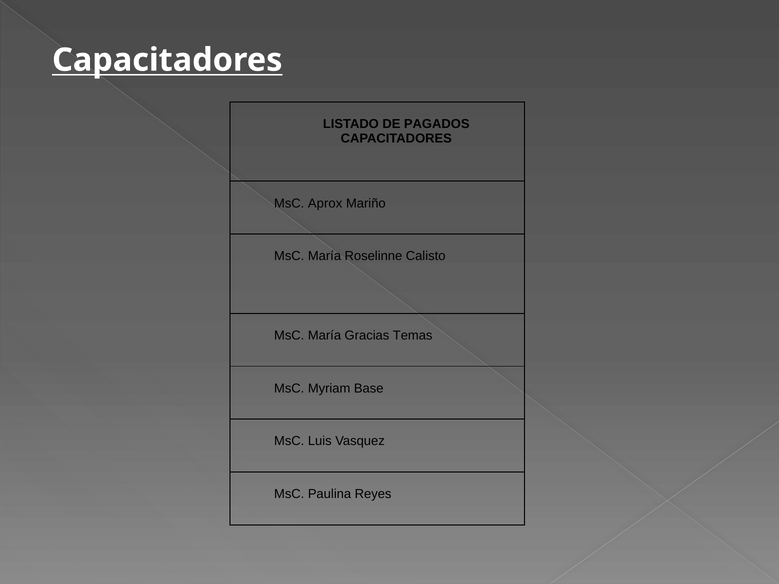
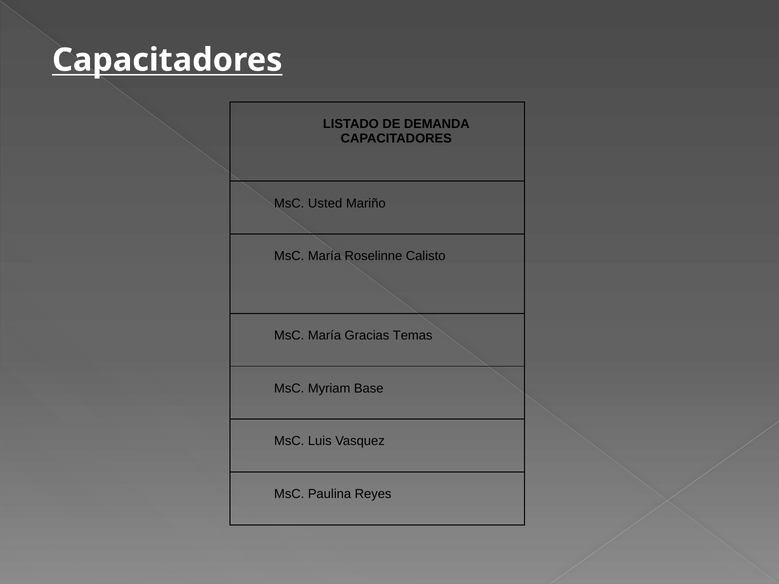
PAGADOS: PAGADOS -> DEMANDA
Aprox: Aprox -> Usted
